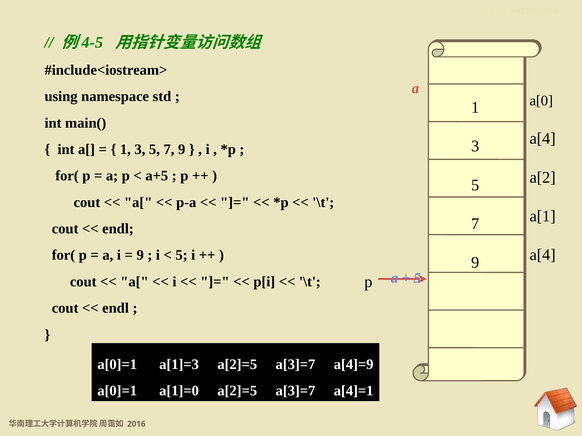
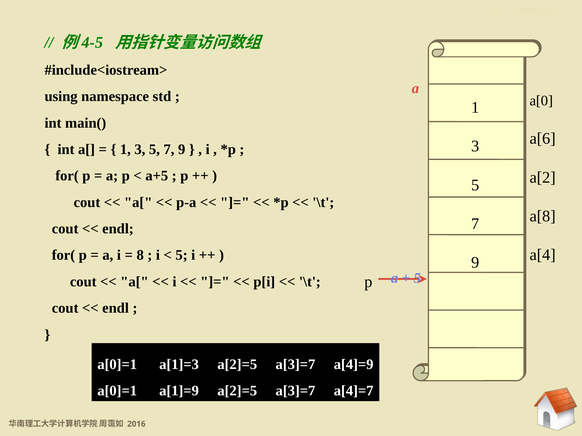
a[4 at (543, 139): a[4 -> a[6
a[1: a[1 -> a[8
9 at (140, 255): 9 -> 8
a[1]=0: a[1]=0 -> a[1]=9
a[4]=1: a[4]=1 -> a[4]=7
